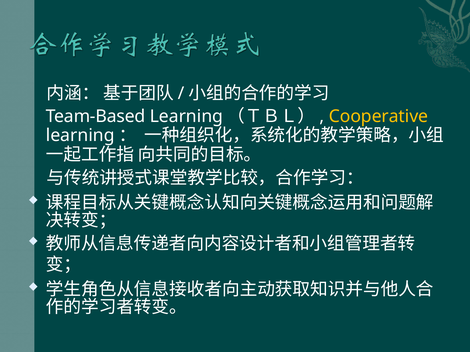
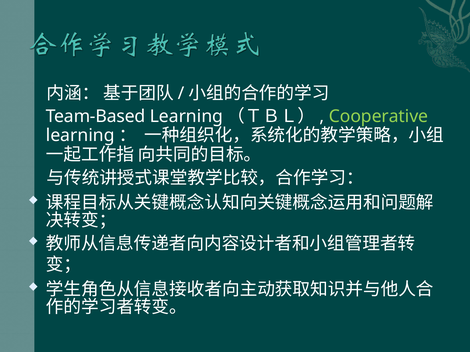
Cooperative colour: yellow -> light green
